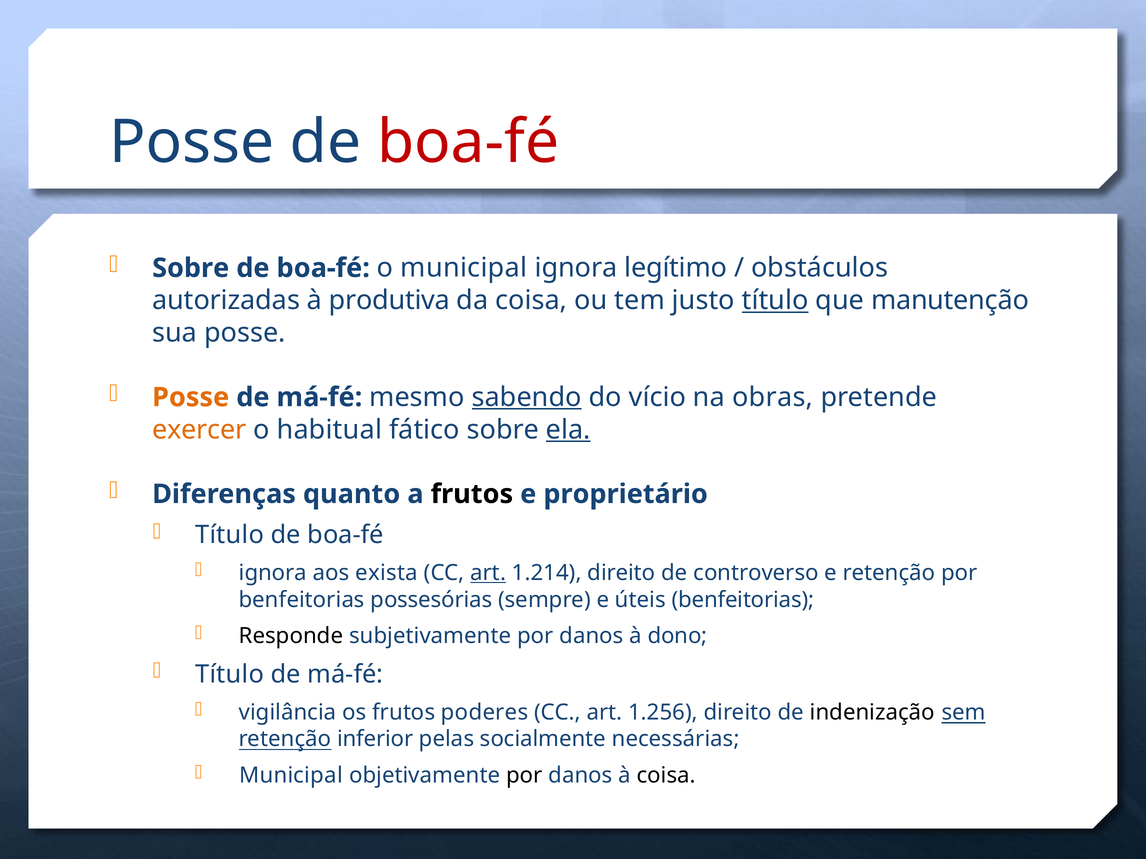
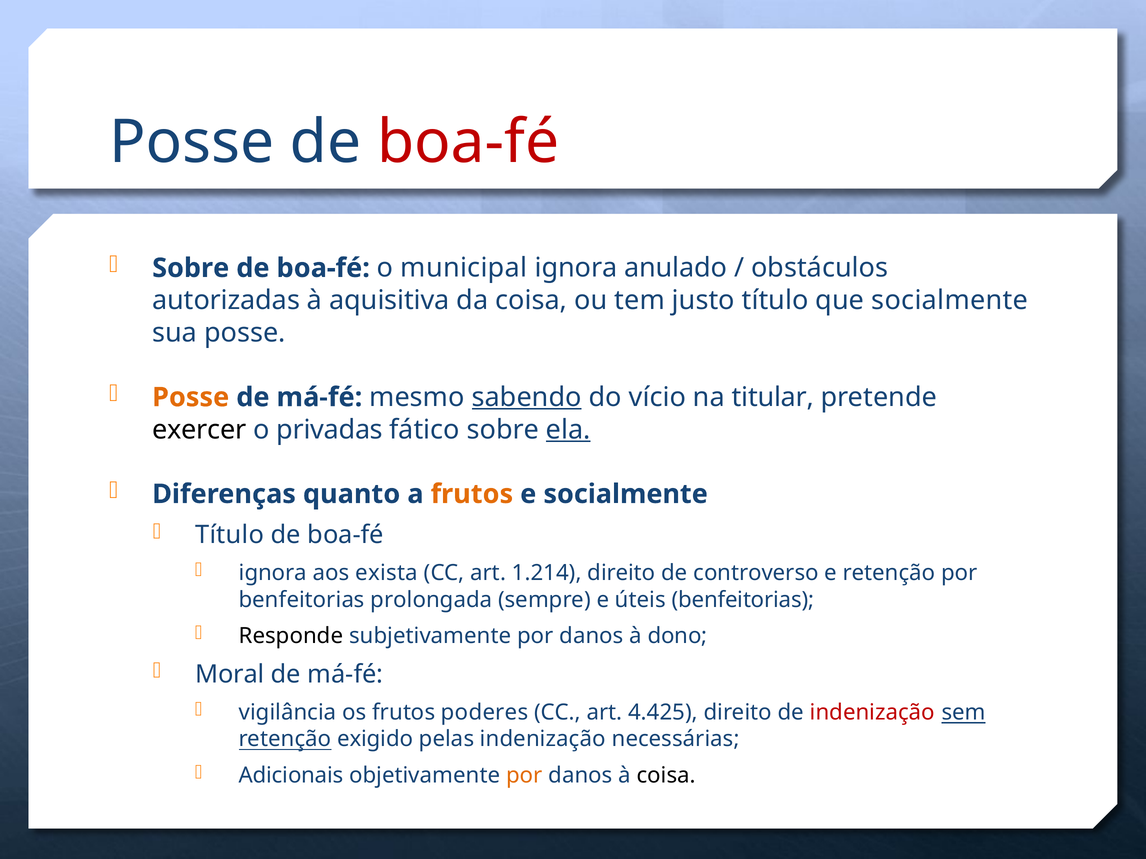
legítimo: legítimo -> anulado
produtiva: produtiva -> aquisitiva
título at (775, 301) underline: present -> none
que manutenção: manutenção -> socialmente
obras: obras -> titular
exercer colour: orange -> black
habitual: habitual -> privadas
frutos at (472, 494) colour: black -> orange
e proprietário: proprietário -> socialmente
art at (488, 573) underline: present -> none
possesórias: possesórias -> prolongada
Título at (230, 675): Título -> Moral
1.256: 1.256 -> 4.425
indenização at (872, 713) colour: black -> red
inferior: inferior -> exigido
pelas socialmente: socialmente -> indenização
Municipal at (291, 776): Municipal -> Adicionais
por at (524, 776) colour: black -> orange
